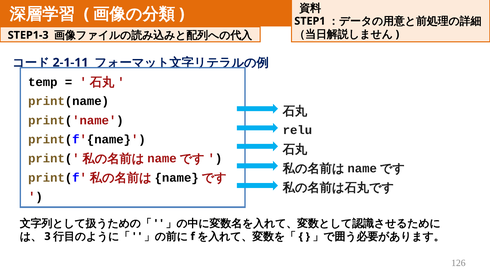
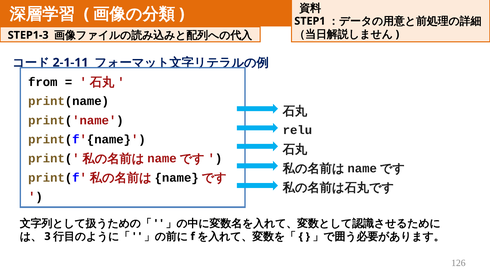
temp: temp -> from
